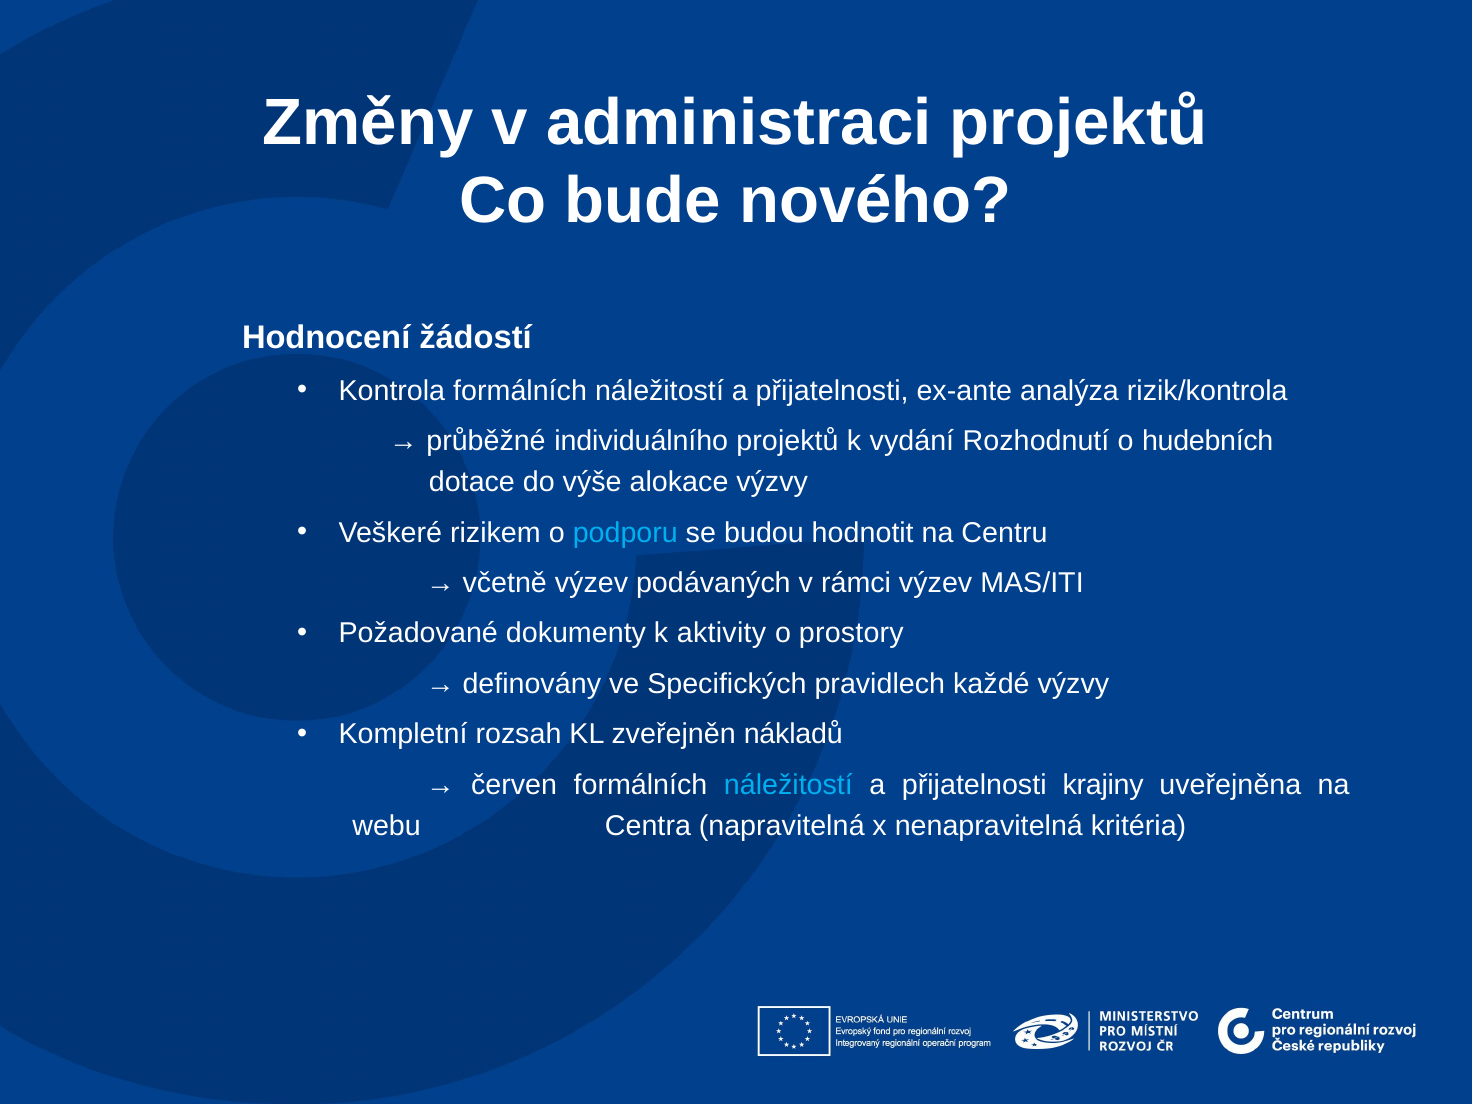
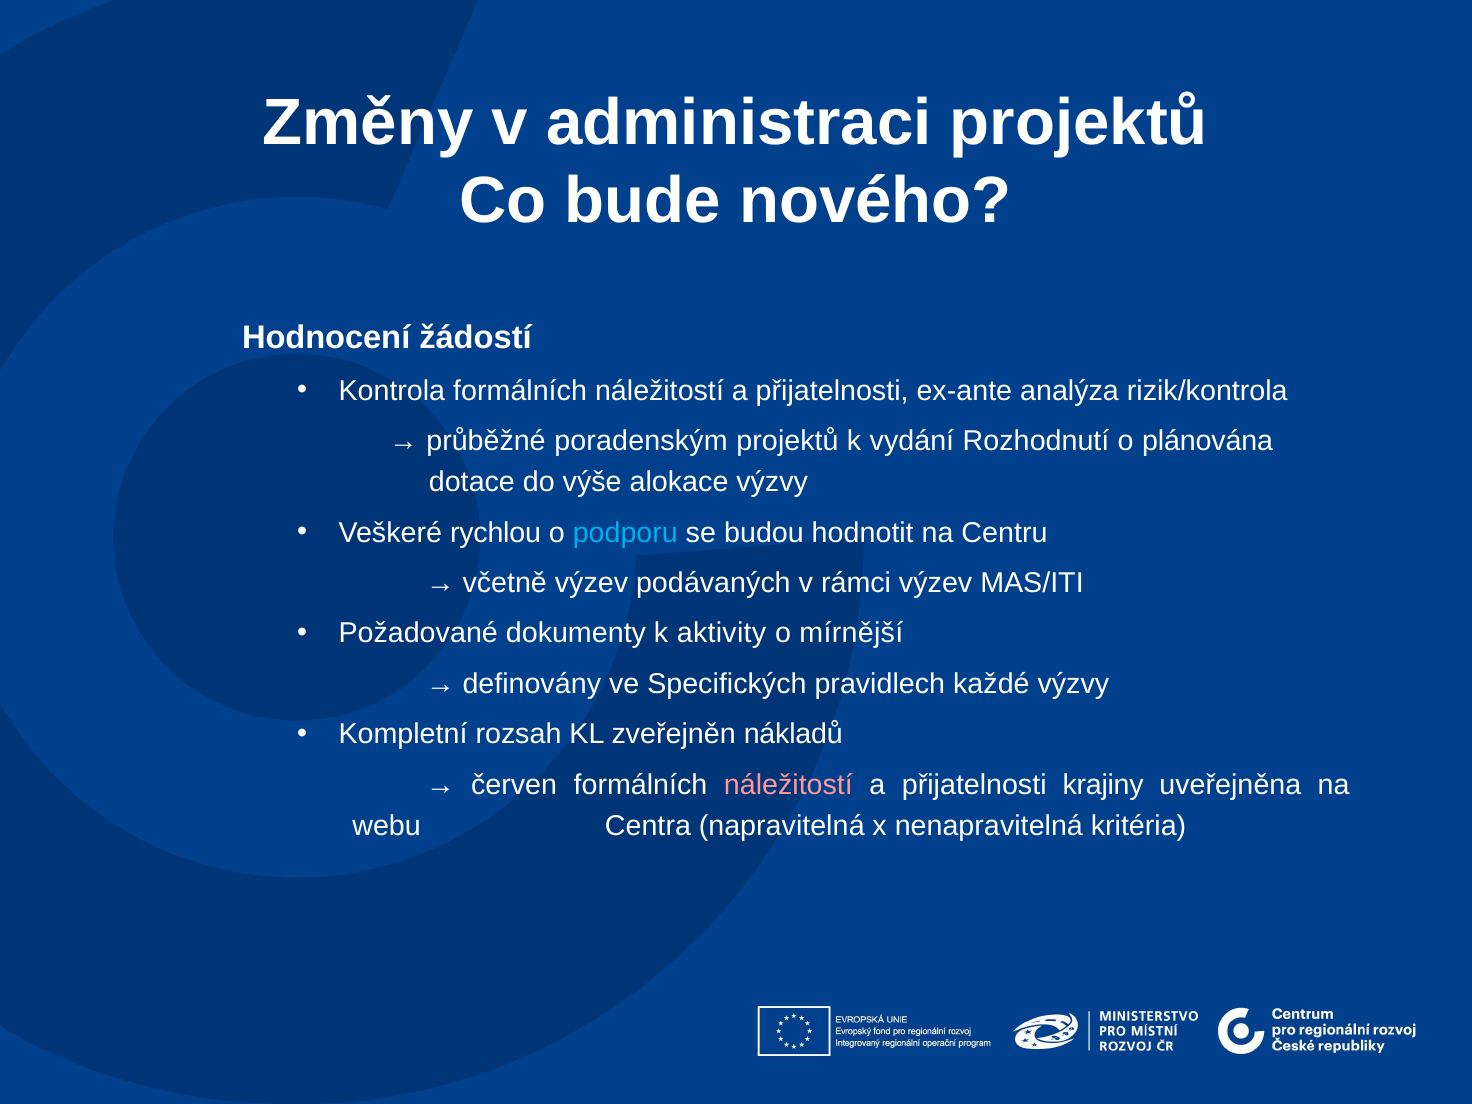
individuálního: individuálního -> poradenským
hudebních: hudebních -> plánována
rizikem: rizikem -> rychlou
prostory: prostory -> mírnější
náležitostí at (788, 785) colour: light blue -> pink
